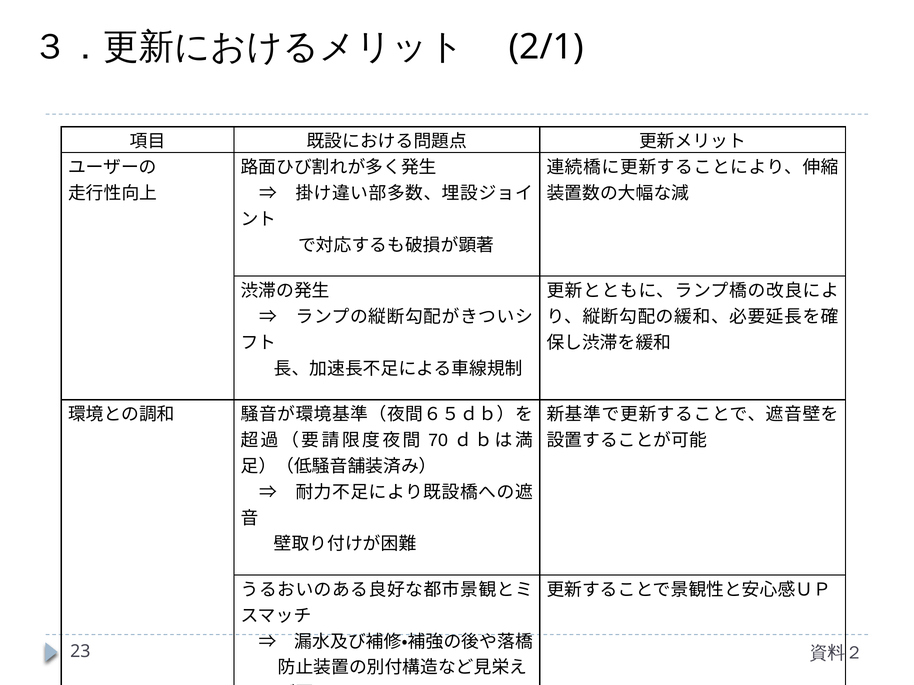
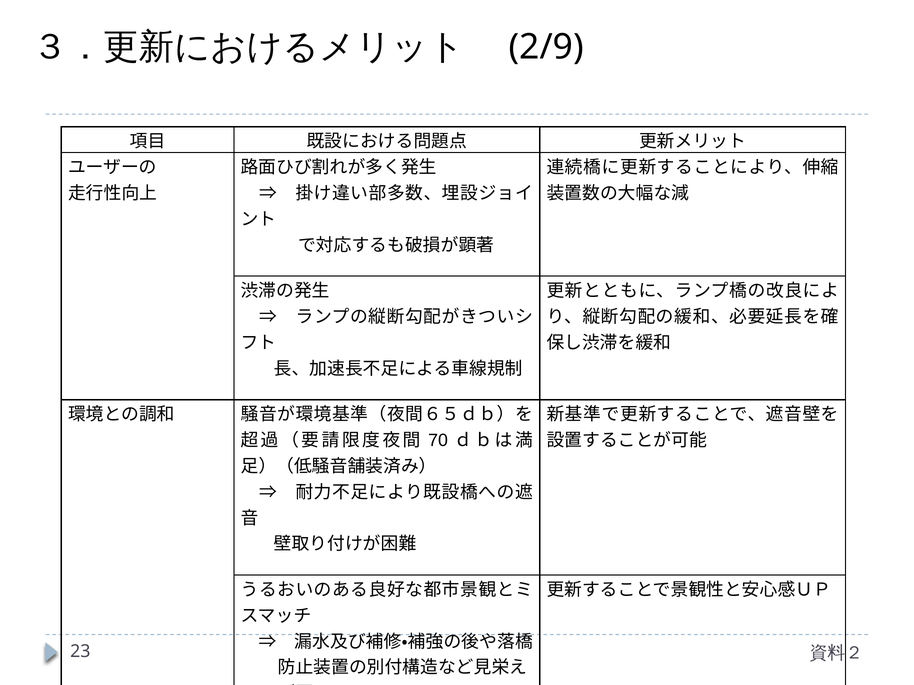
2/1: 2/1 -> 2/9
